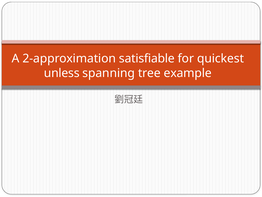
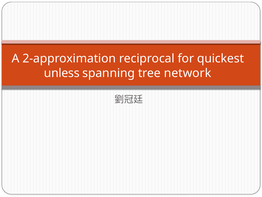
satisfiable: satisfiable -> reciprocal
example: example -> network
